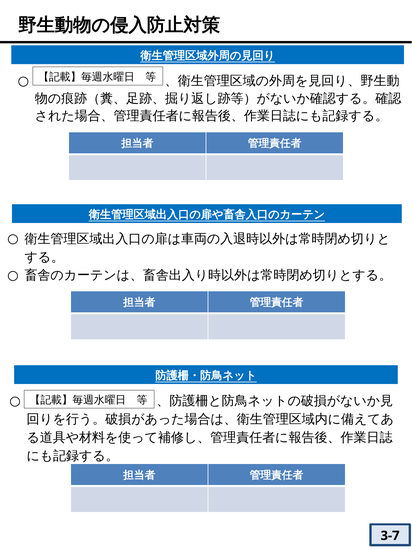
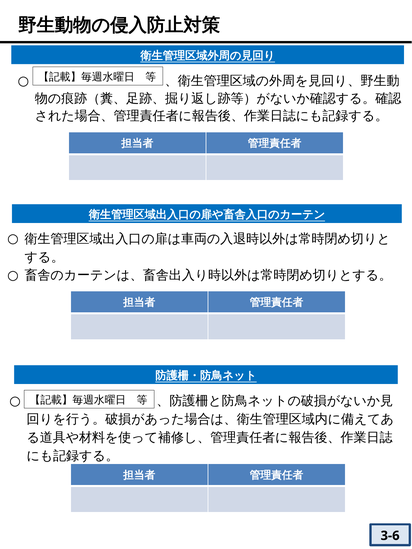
3-7: 3-7 -> 3-6
